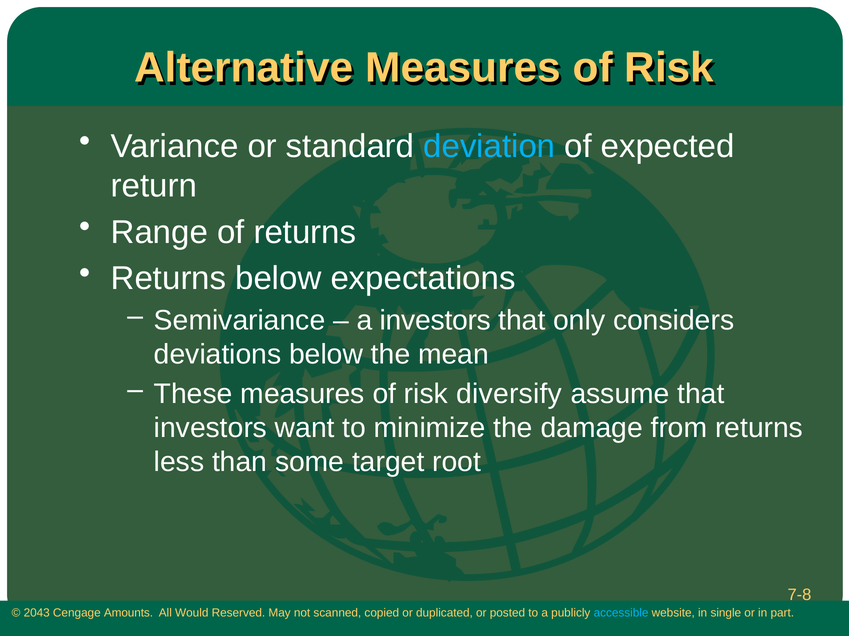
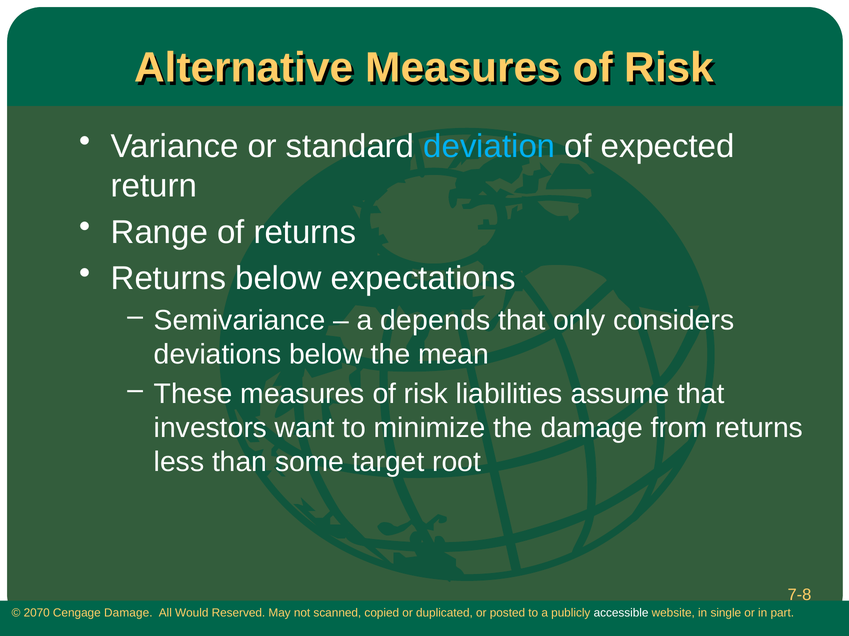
a investors: investors -> depends
diversify: diversify -> liabilities
2043: 2043 -> 2070
Cengage Amounts: Amounts -> Damage
accessible colour: light blue -> white
